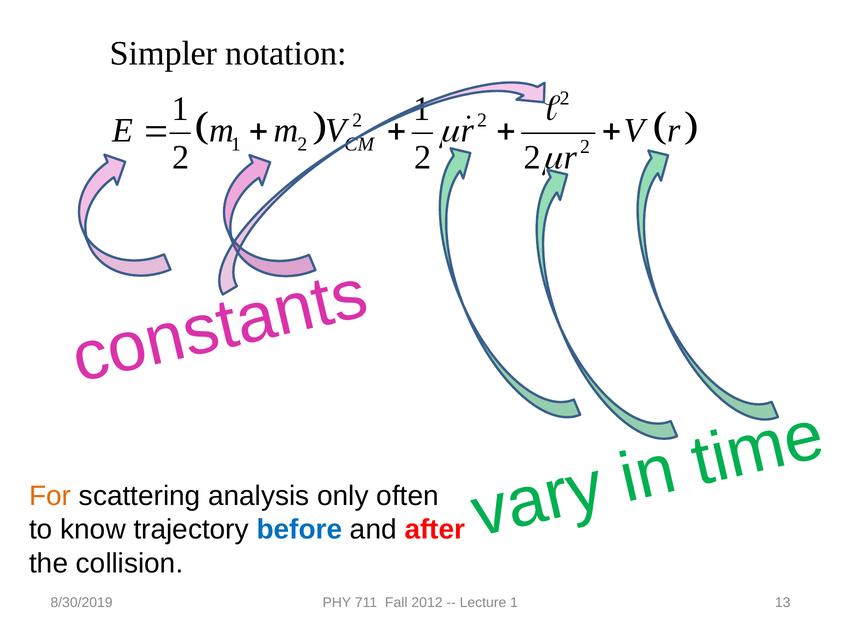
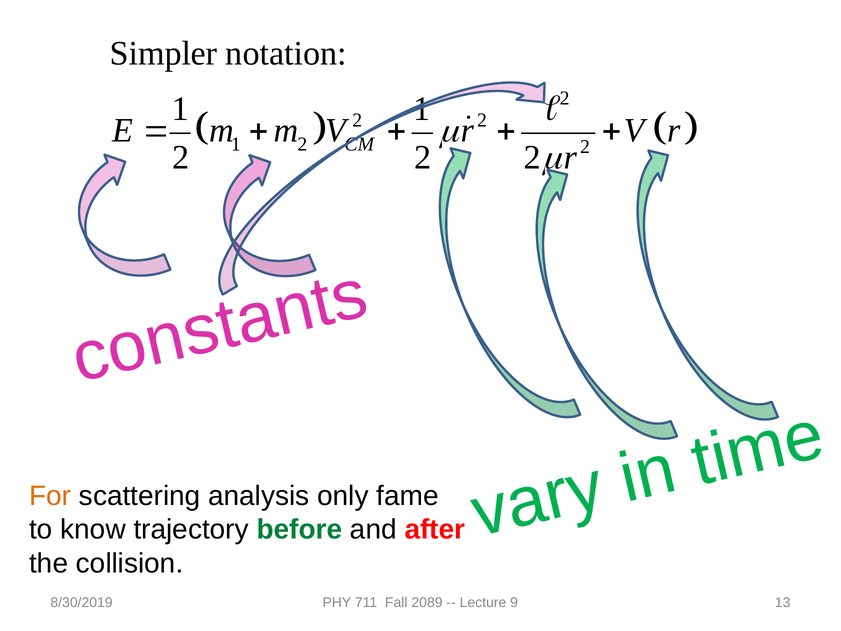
often: often -> fame
before colour: blue -> green
2012: 2012 -> 2089
Lecture 1: 1 -> 9
